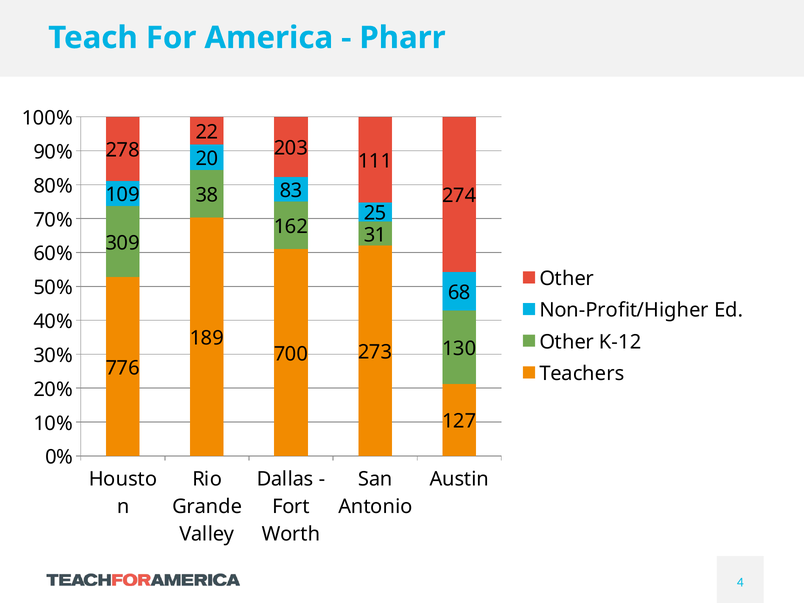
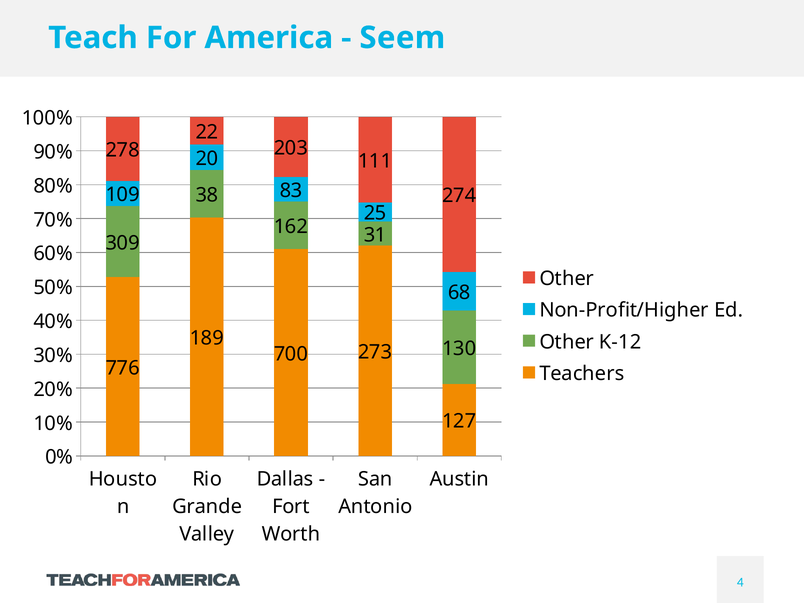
Pharr: Pharr -> Seem
